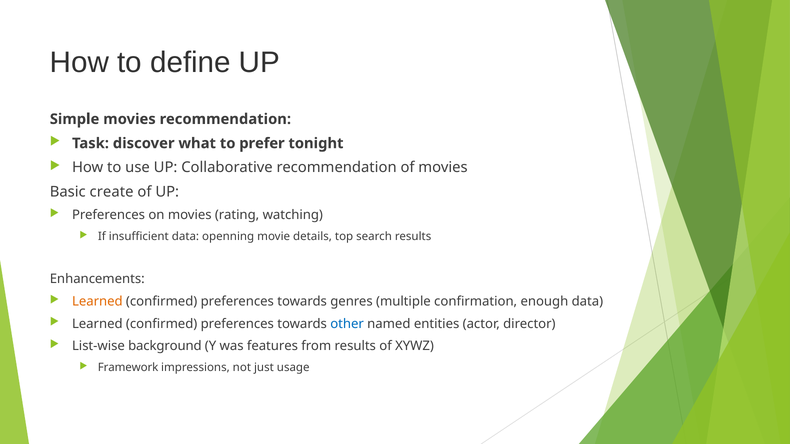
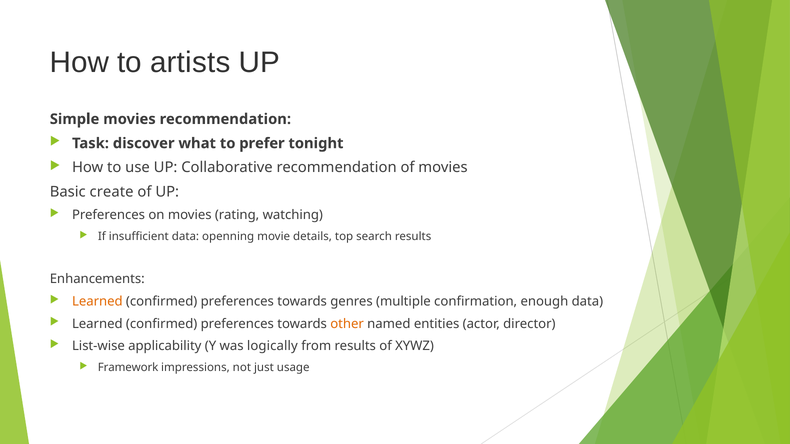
define: define -> artists
other colour: blue -> orange
background: background -> applicability
features: features -> logically
